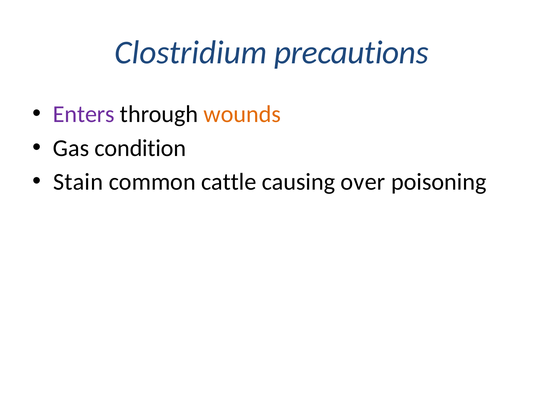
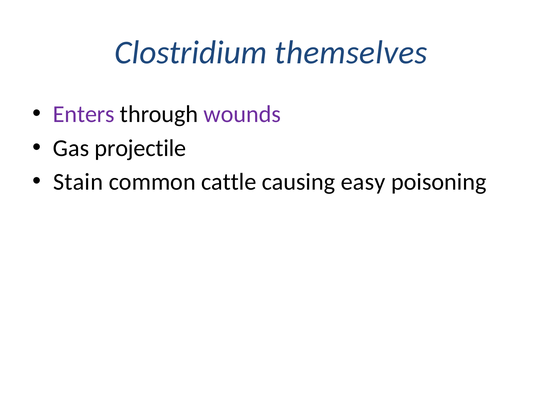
precautions: precautions -> themselves
wounds colour: orange -> purple
condition: condition -> projectile
over: over -> easy
